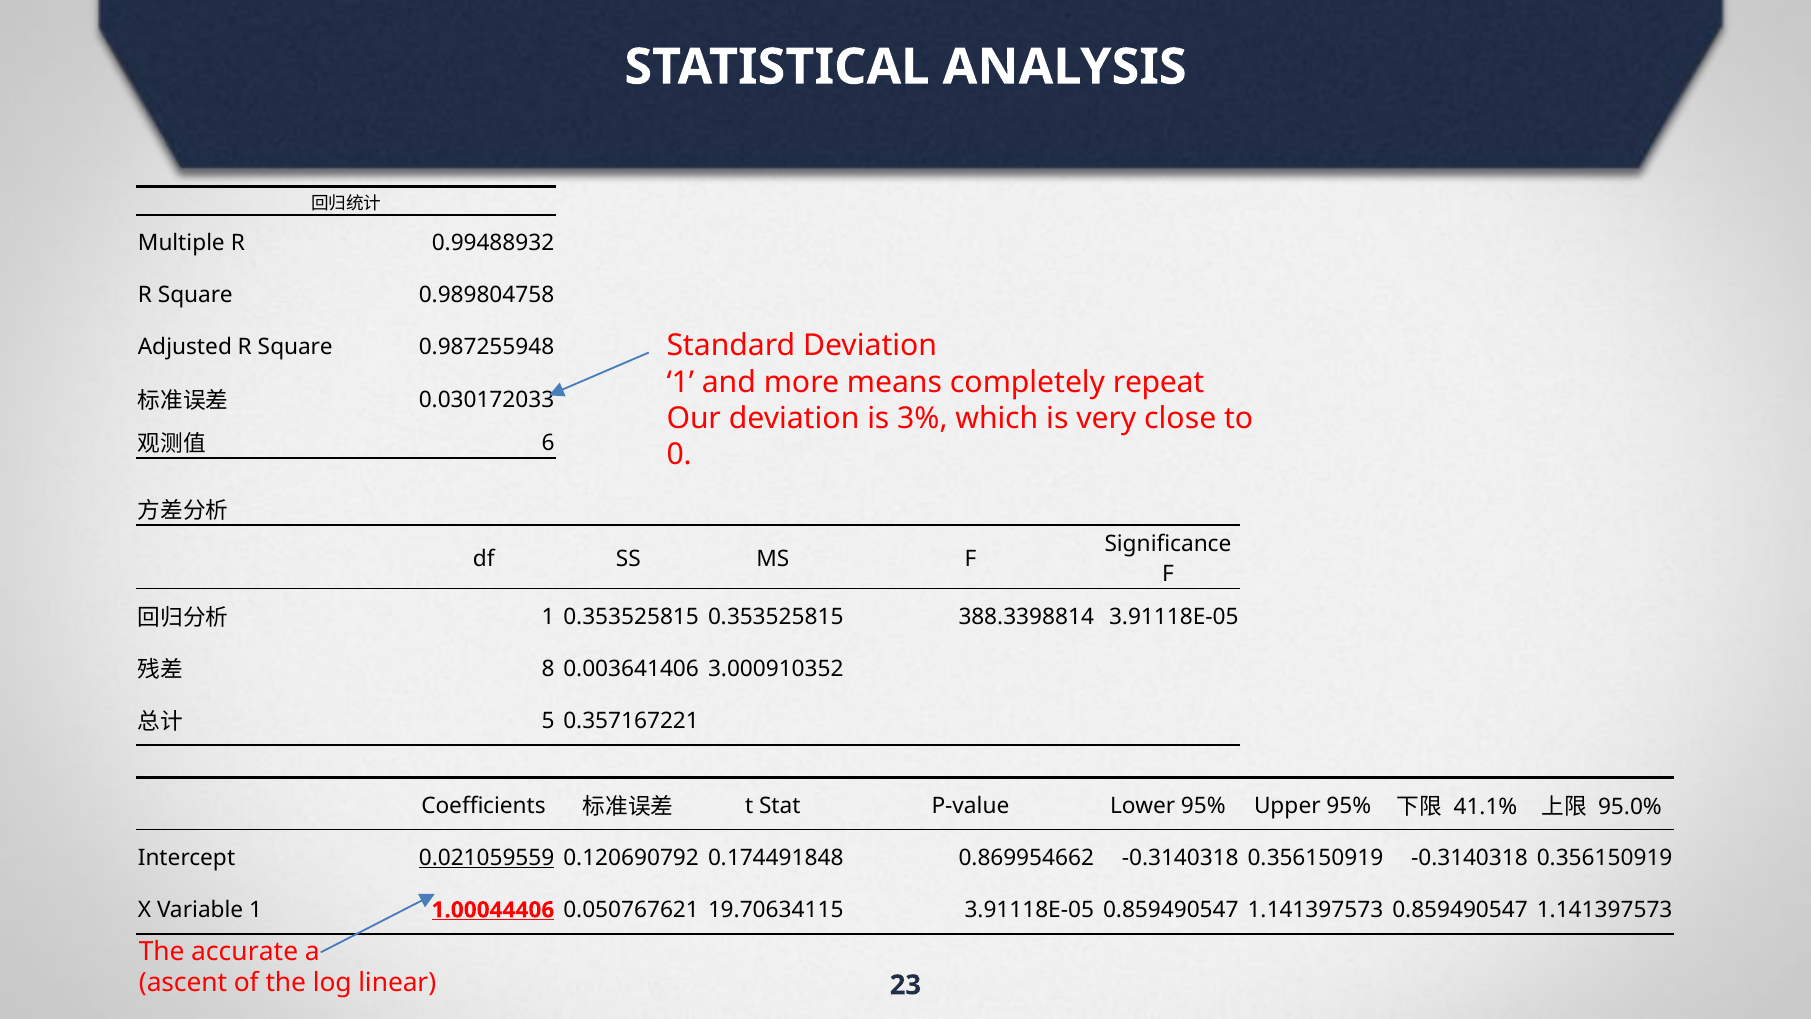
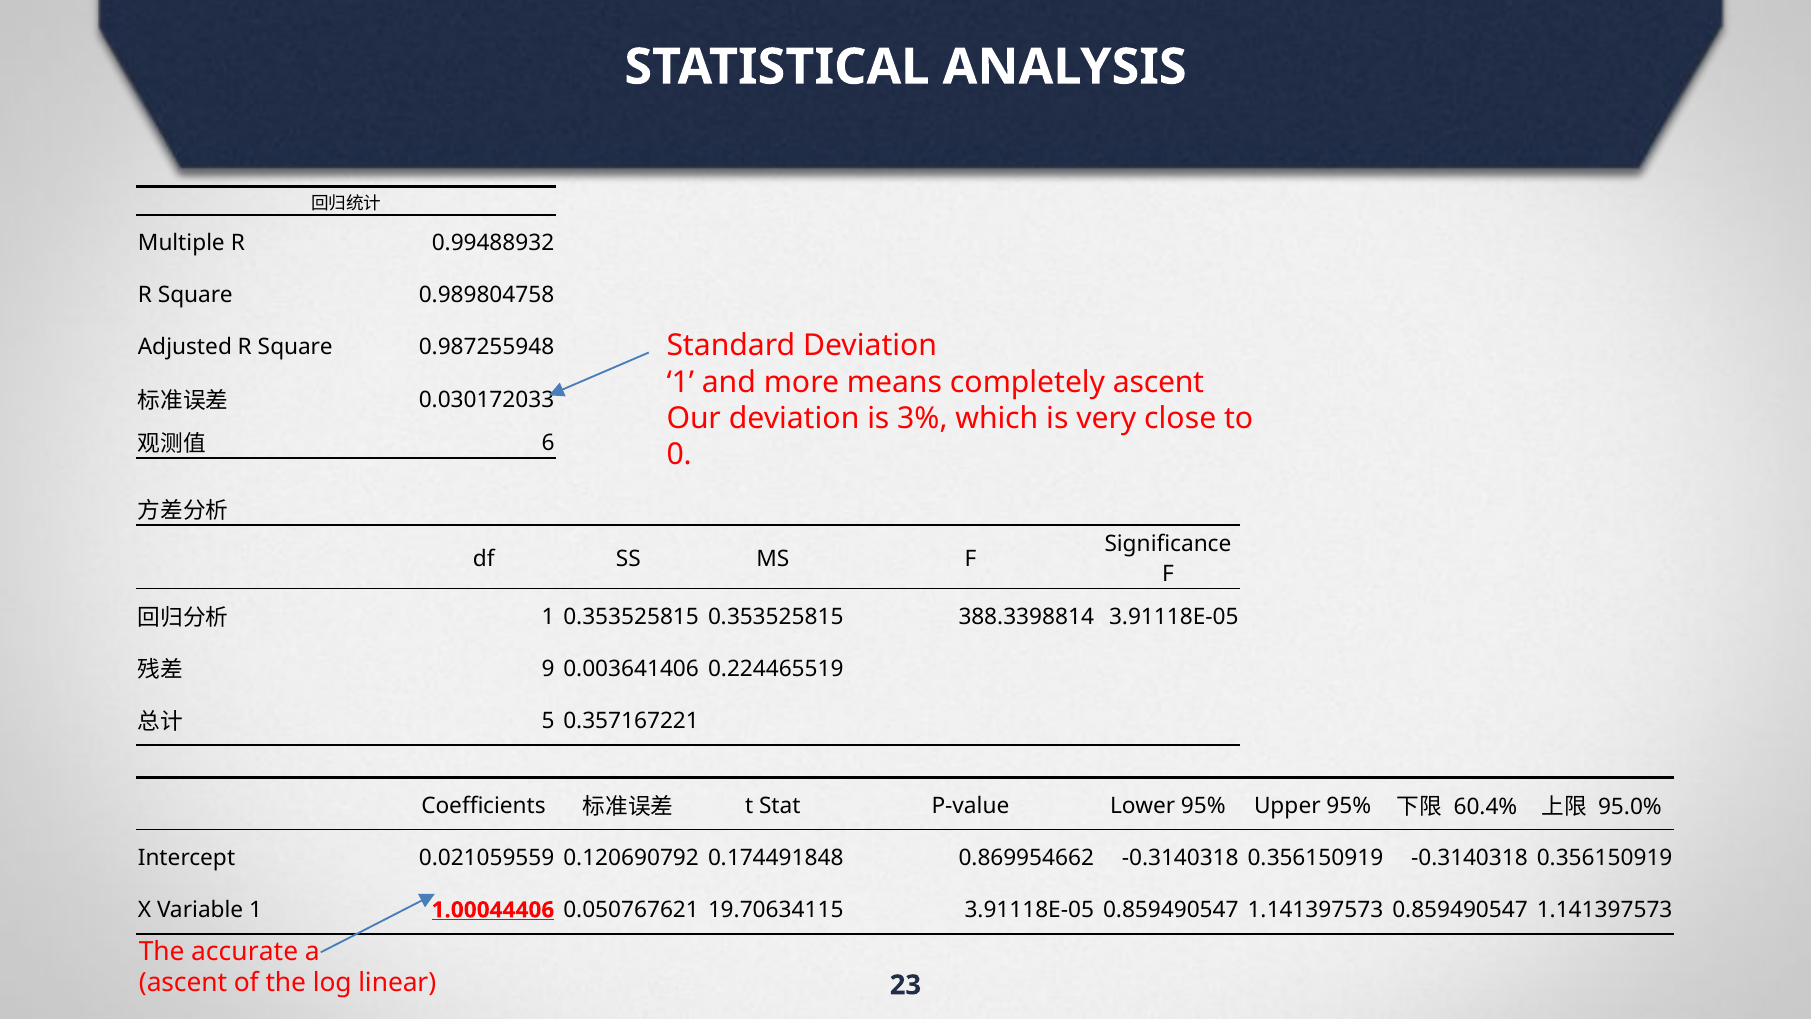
completely repeat: repeat -> ascent
8: 8 -> 9
3.000910352: 3.000910352 -> 0.224465519
41.1%: 41.1% -> 60.4%
0.021059559 underline: present -> none
